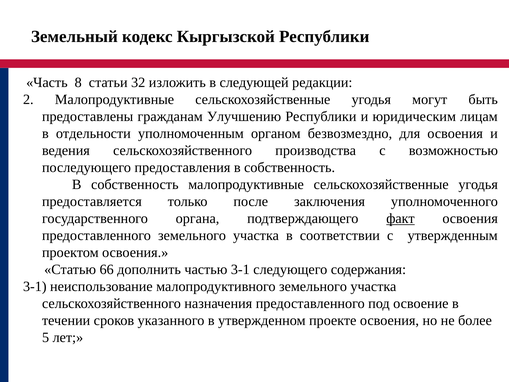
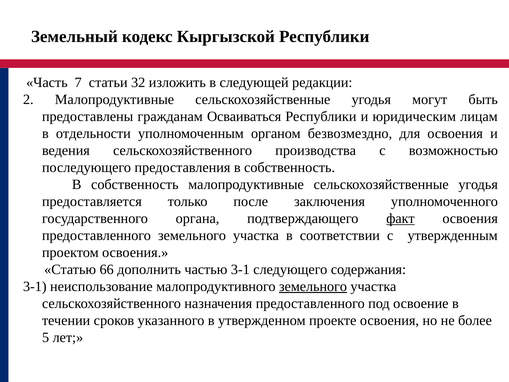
8: 8 -> 7
Улучшению: Улучшению -> Осваиваться
земельного at (313, 286) underline: none -> present
